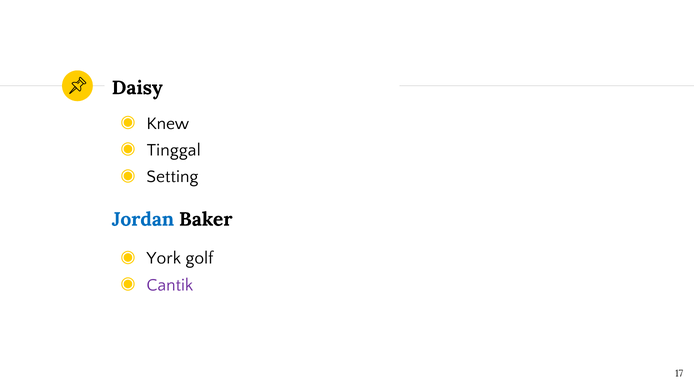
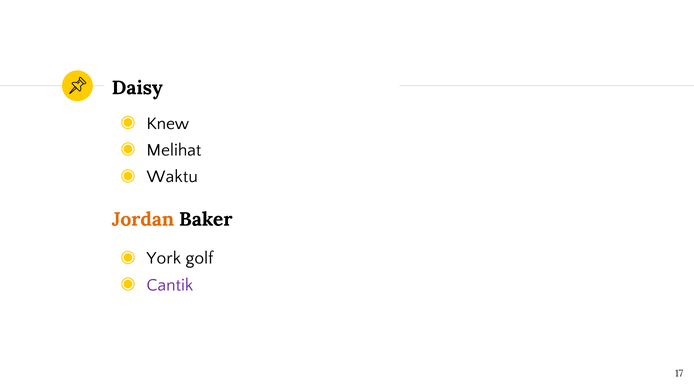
Tinggal: Tinggal -> Melihat
Setting: Setting -> Waktu
Jordan colour: blue -> orange
